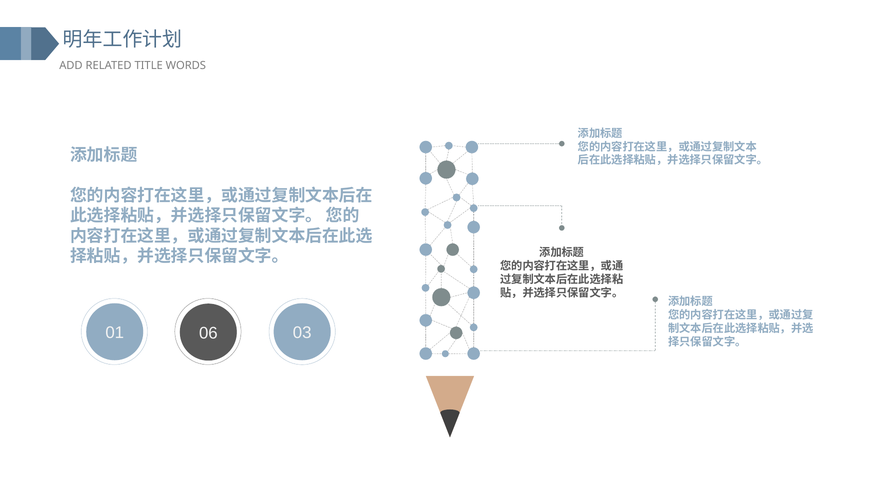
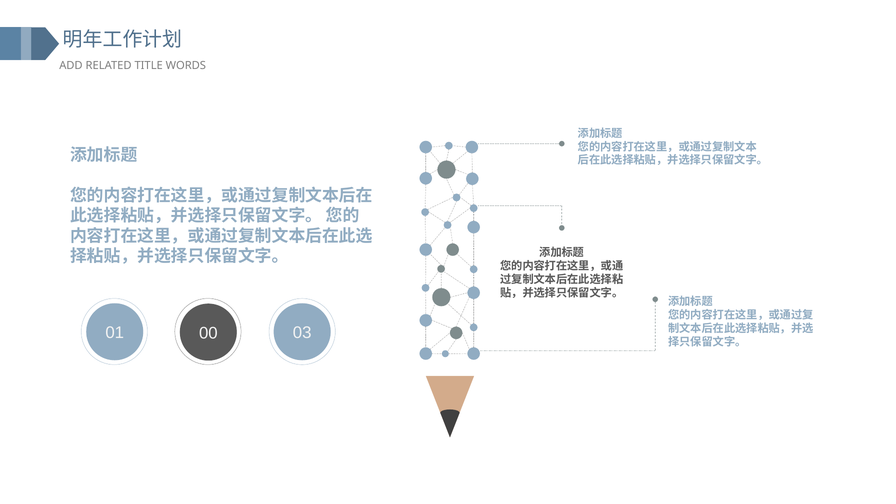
06: 06 -> 00
